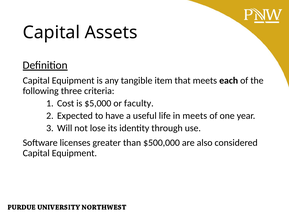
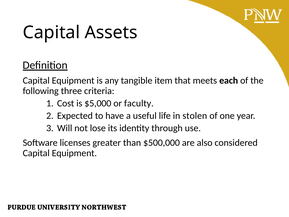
in meets: meets -> stolen
